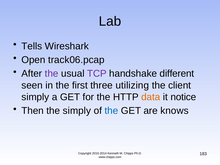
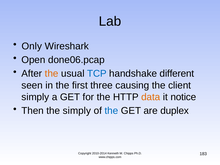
Tells: Tells -> Only
track06.pcap: track06.pcap -> done06.pcap
the at (52, 74) colour: purple -> orange
TCP colour: purple -> blue
utilizing: utilizing -> causing
knows: knows -> duplex
